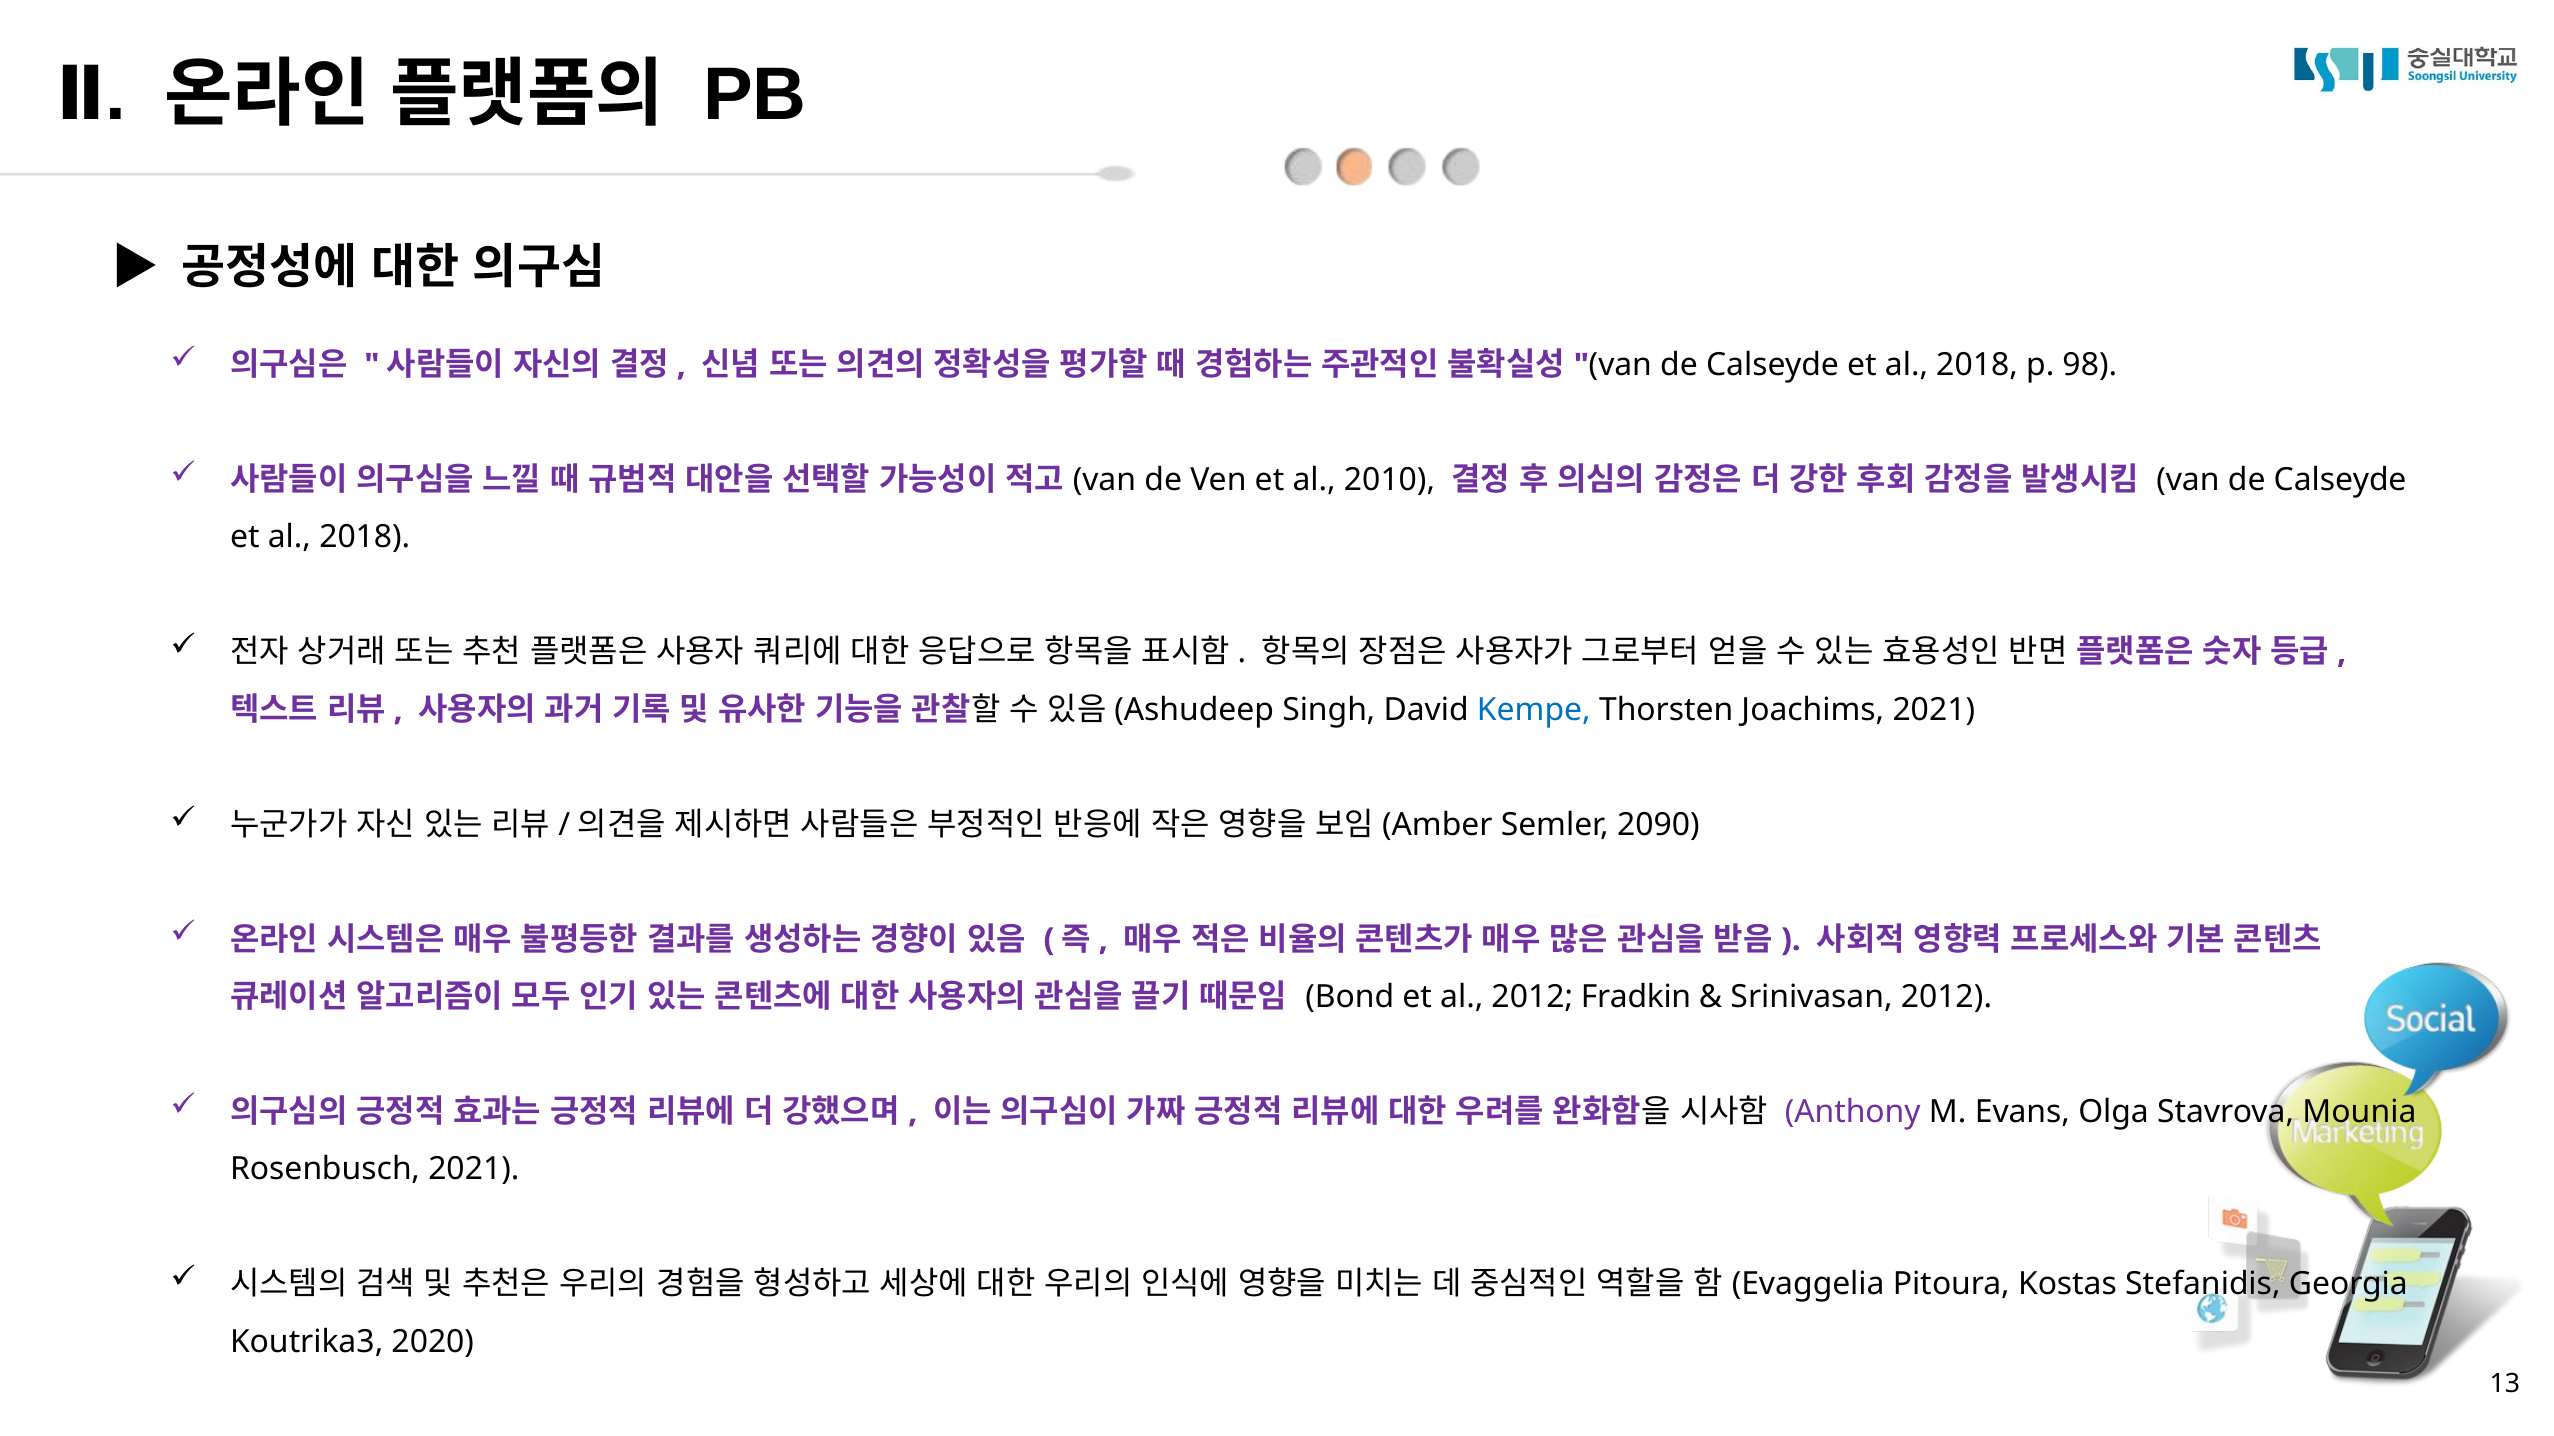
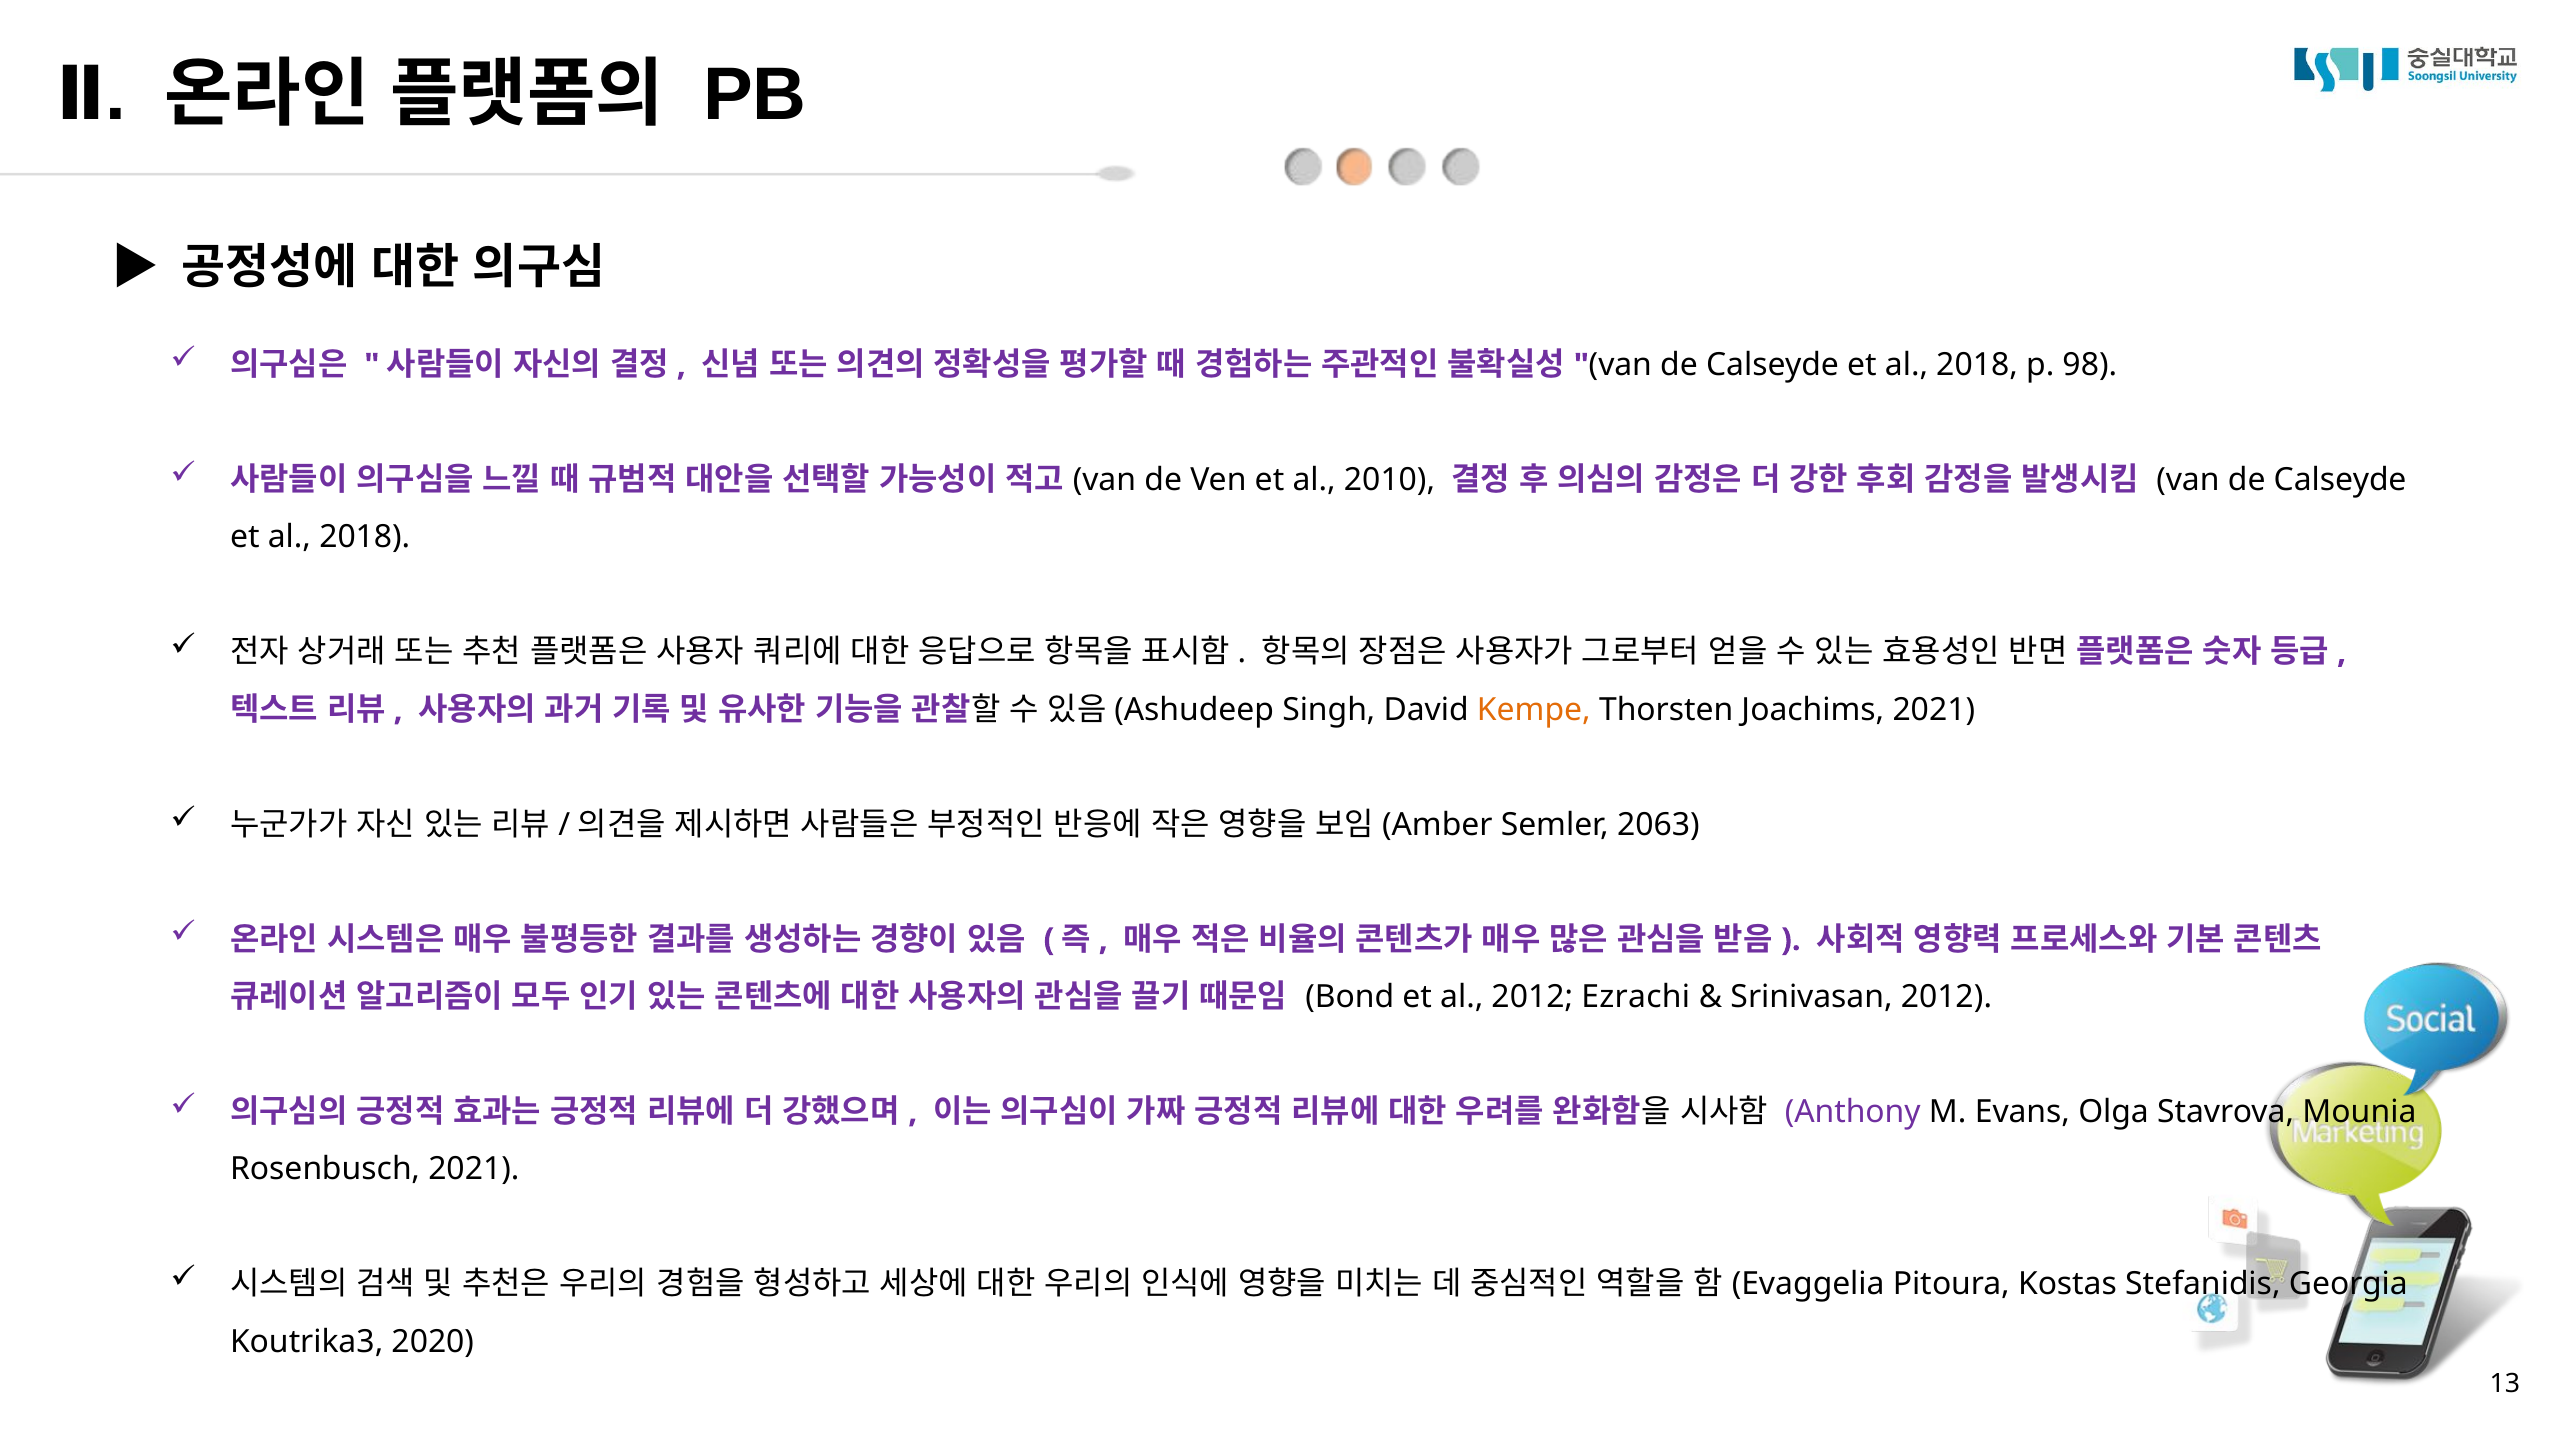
Kempe colour: blue -> orange
2090: 2090 -> 2063
Fradkin: Fradkin -> Ezrachi
